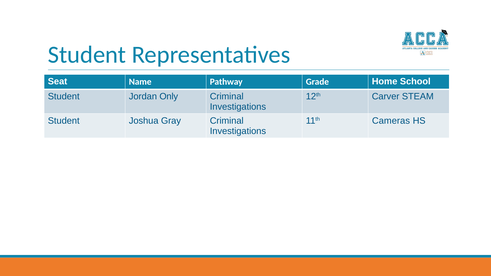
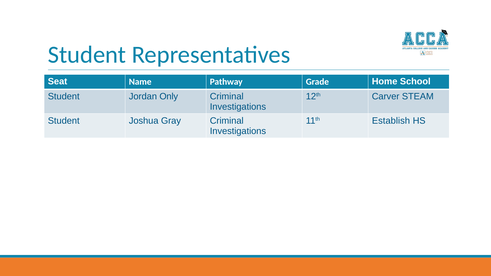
Cameras: Cameras -> Establish
